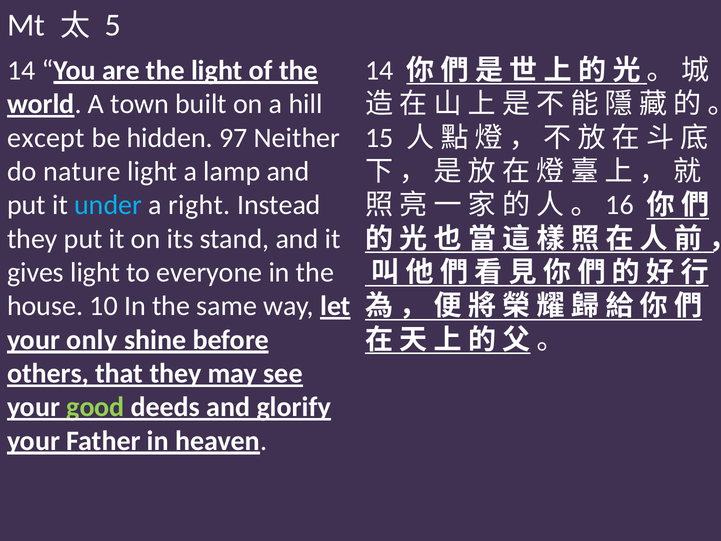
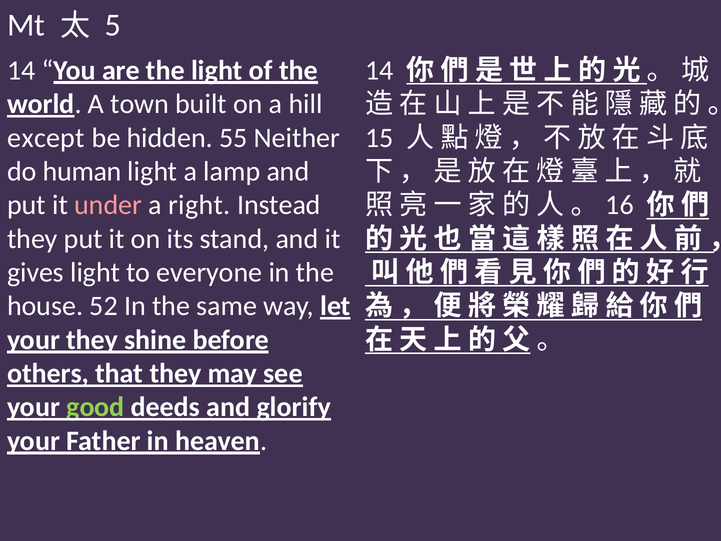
97: 97 -> 55
nature: nature -> human
under colour: light blue -> pink
10: 10 -> 52
your only: only -> they
